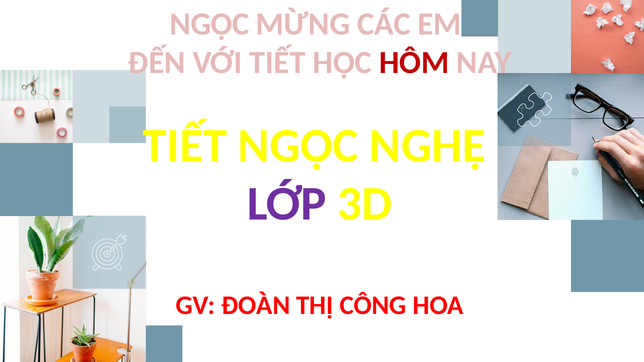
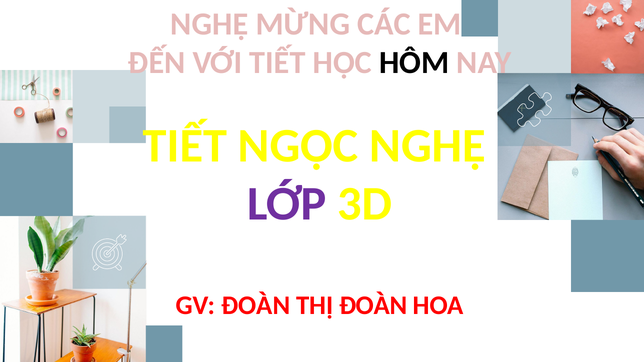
NGỌC at (210, 24): NGỌC -> NGHỆ
HÔM colour: red -> black
THỊ CÔNG: CÔNG -> ĐOÀN
